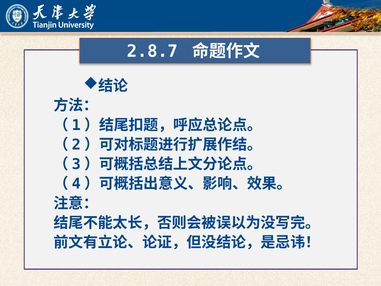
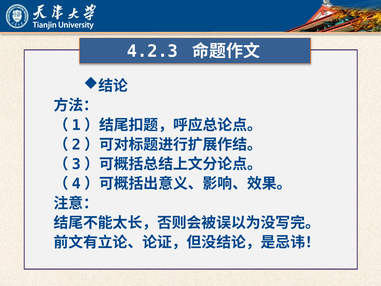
2.8.7: 2.8.7 -> 4.2.3
